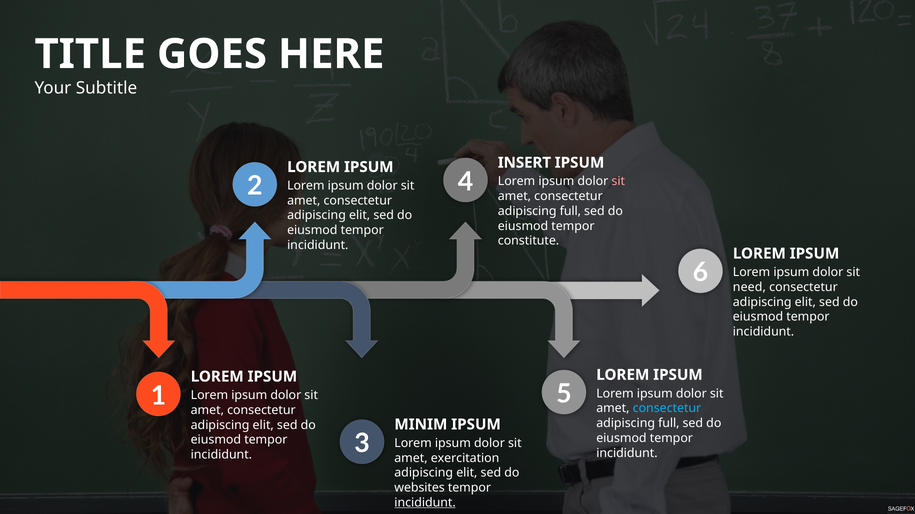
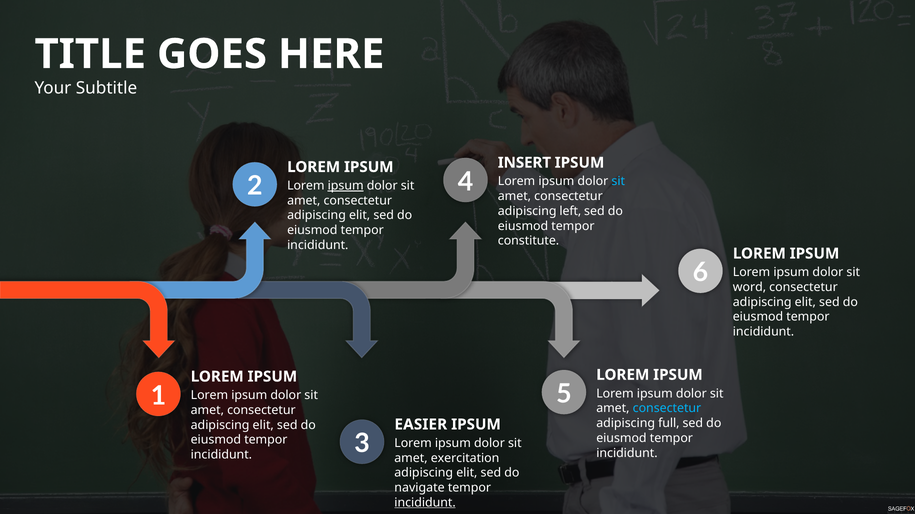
sit at (618, 182) colour: pink -> light blue
ipsum at (346, 186) underline: none -> present
full at (570, 211): full -> left
need: need -> word
MINIM: MINIM -> EASIER
websites: websites -> navigate
